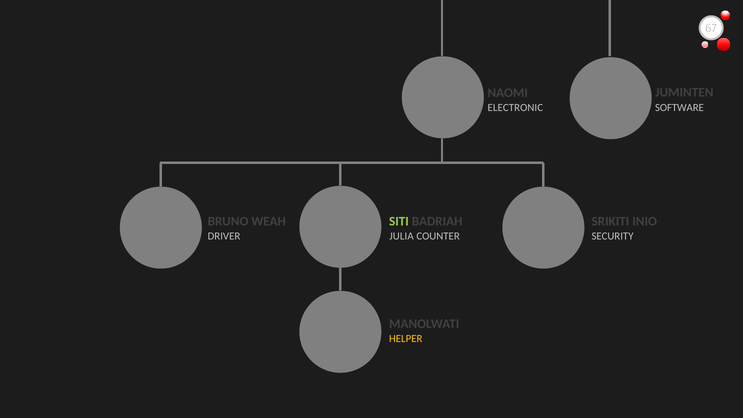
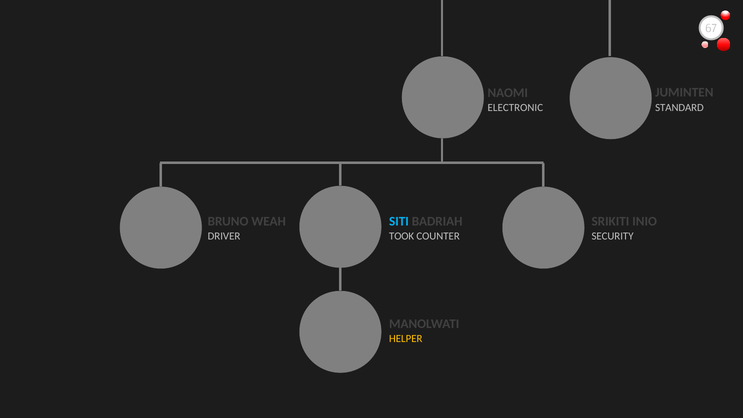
SOFTWARE: SOFTWARE -> STANDARD
SITI colour: light green -> light blue
JULIA: JULIA -> TOOK
